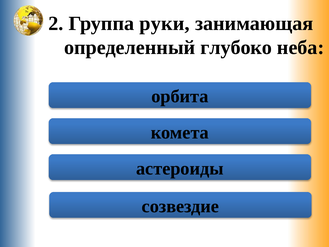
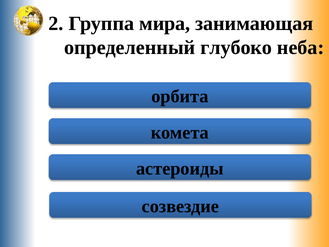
руки: руки -> мира
